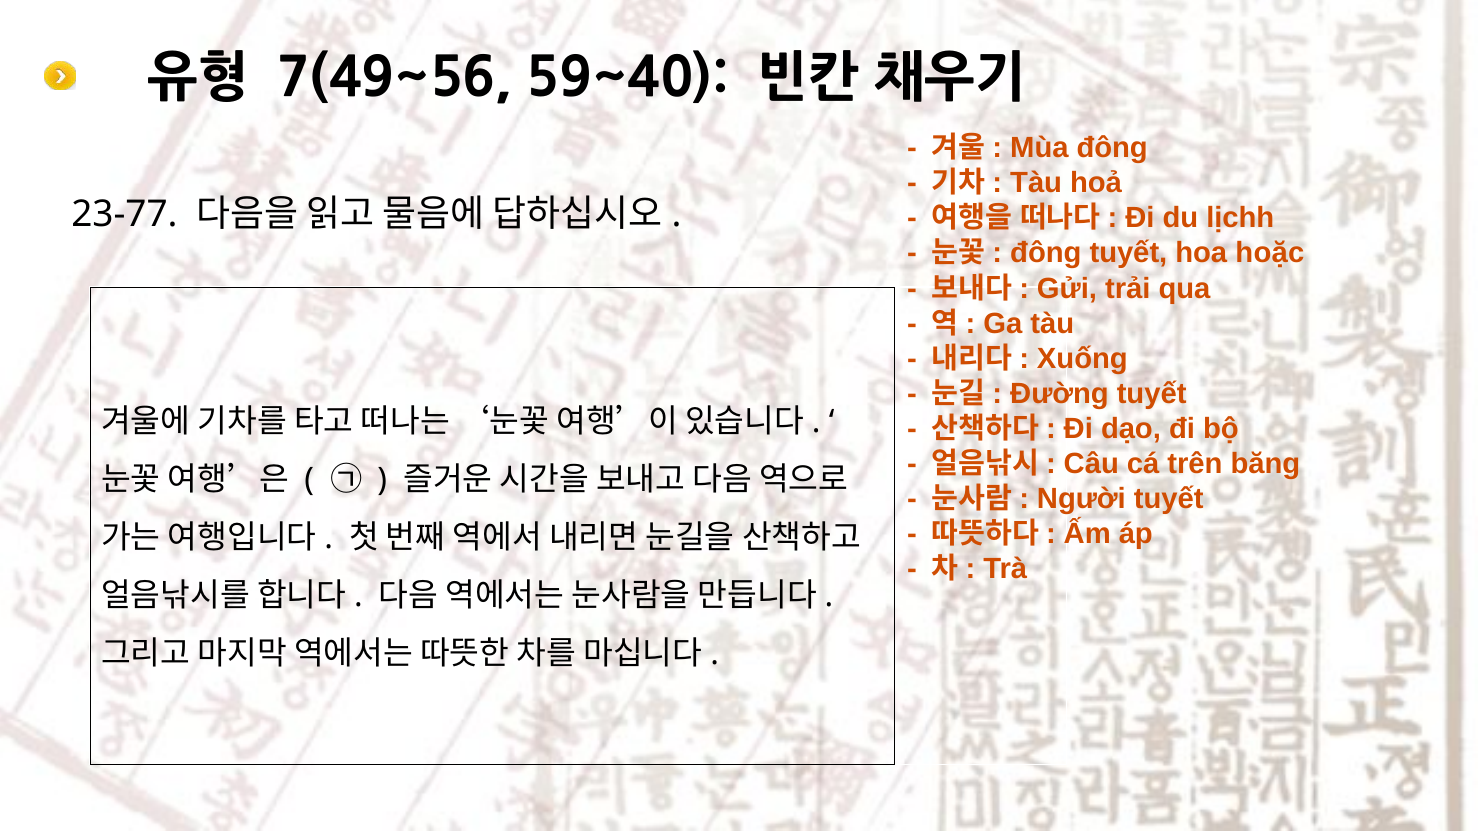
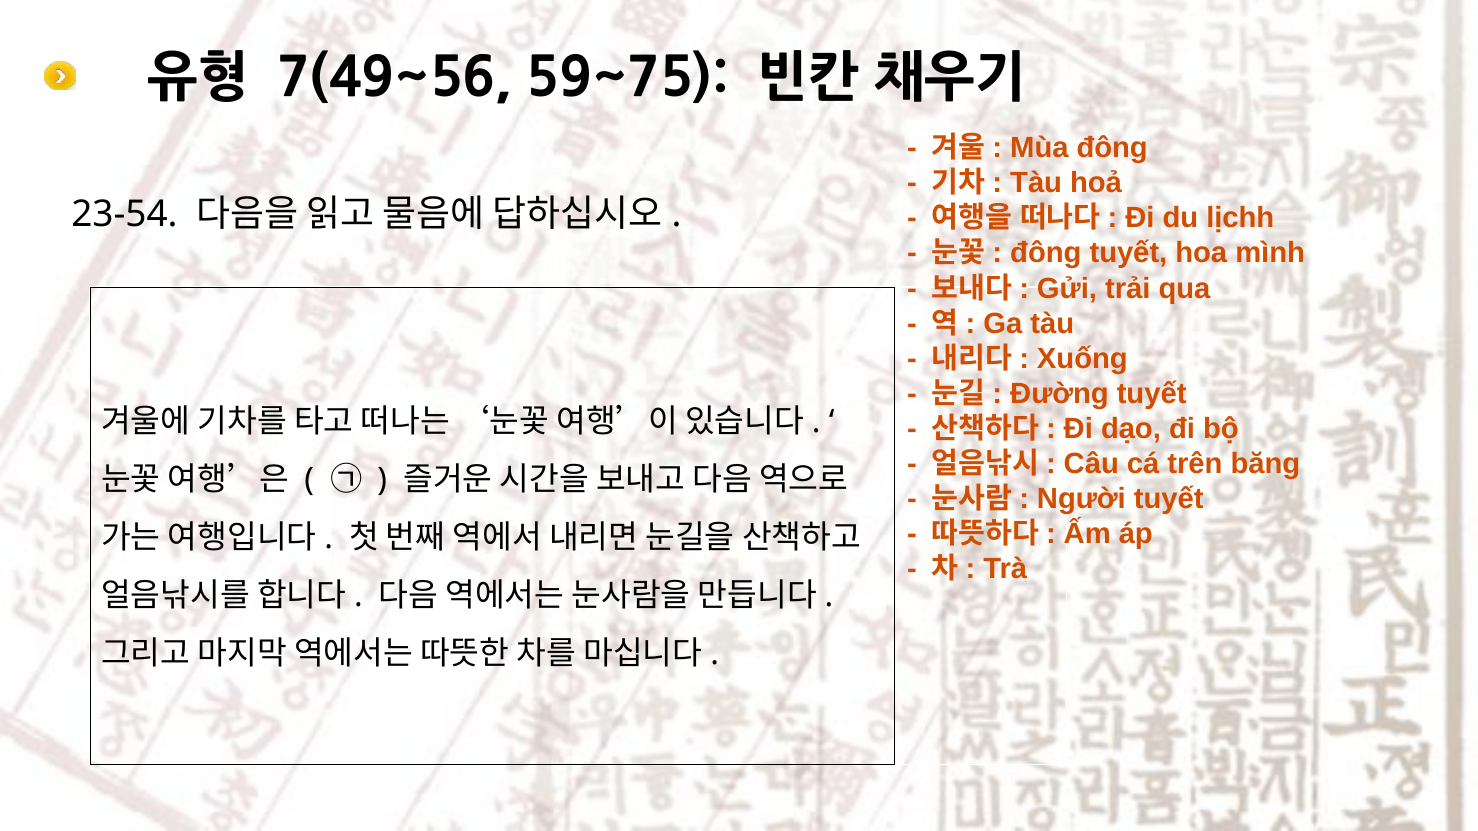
59~40: 59~40 -> 59~75
23-77: 23-77 -> 23-54
hoặc: hoặc -> mình
